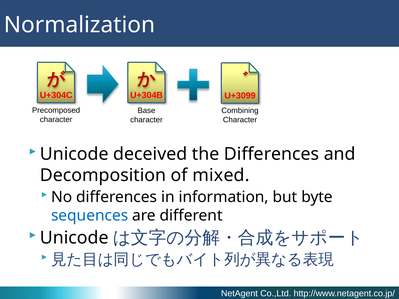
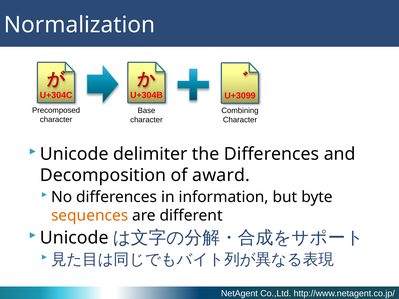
deceived: deceived -> delimiter
mixed: mixed -> award
sequences colour: blue -> orange
